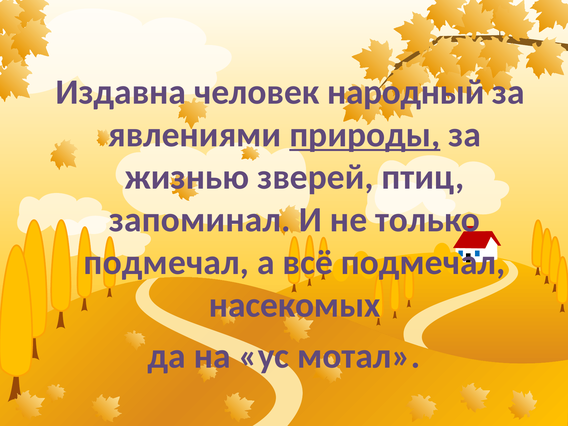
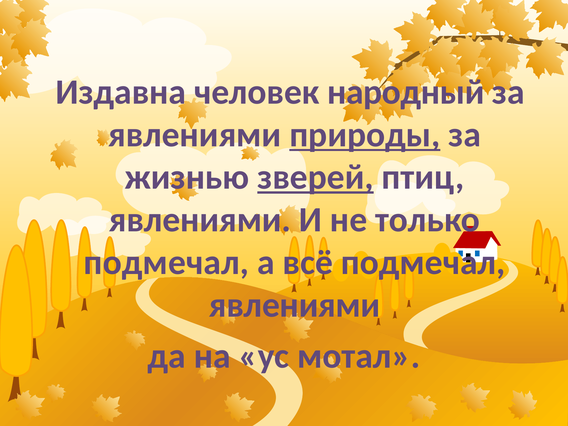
зверей underline: none -> present
запоминал at (200, 220): запоминал -> явлениями
насекомых at (295, 305): насекомых -> явлениями
